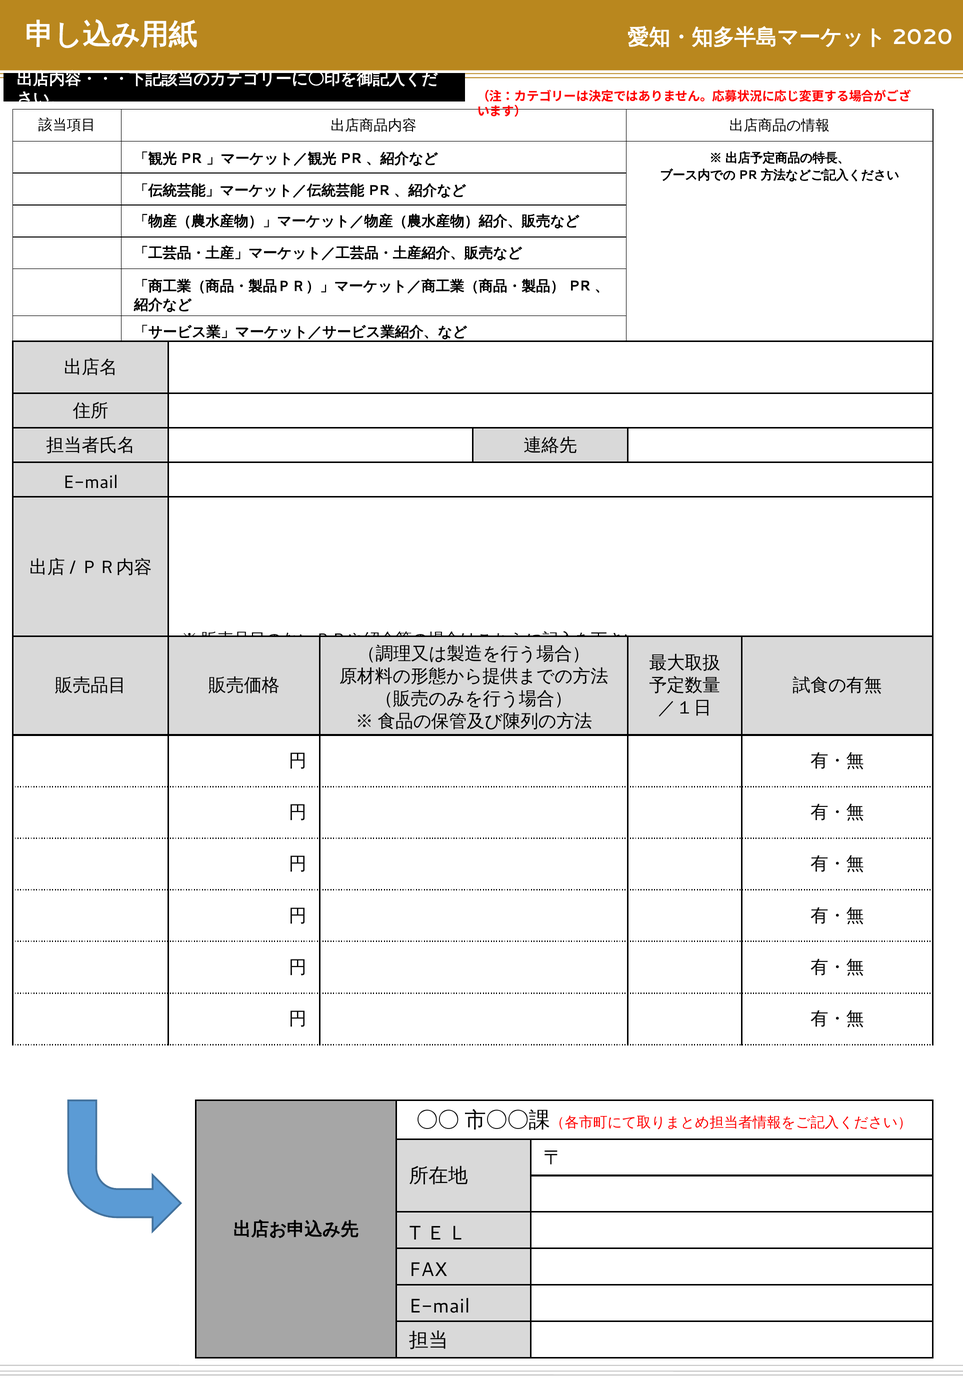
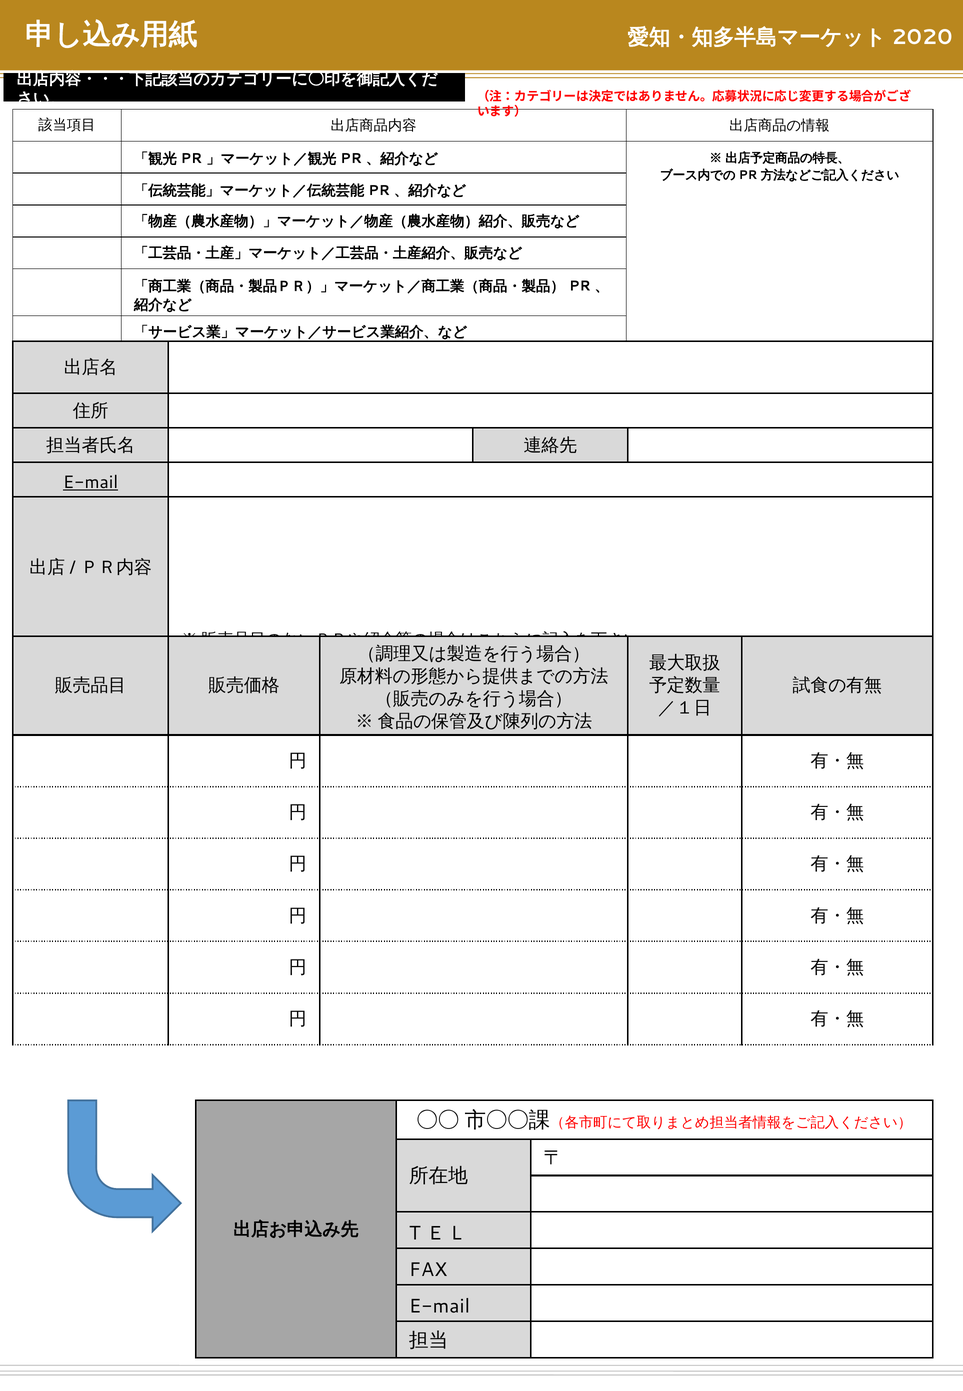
E-mail at (91, 482) underline: none -> present
